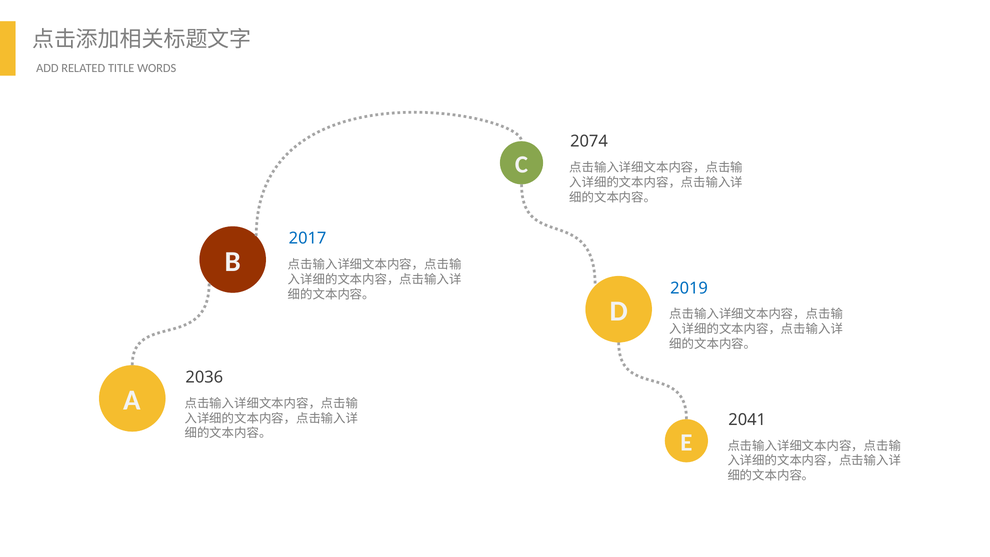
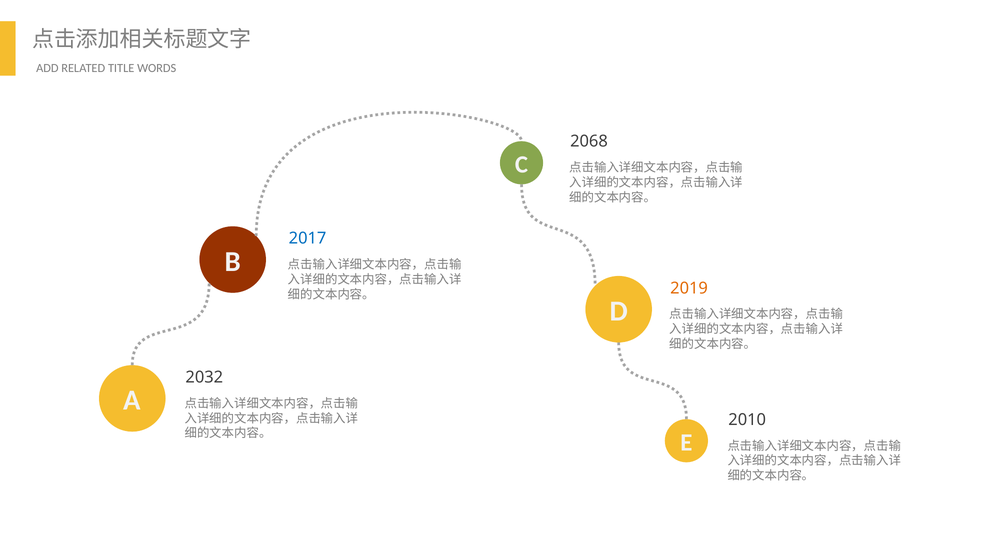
2074: 2074 -> 2068
2019 colour: blue -> orange
2036: 2036 -> 2032
2041: 2041 -> 2010
